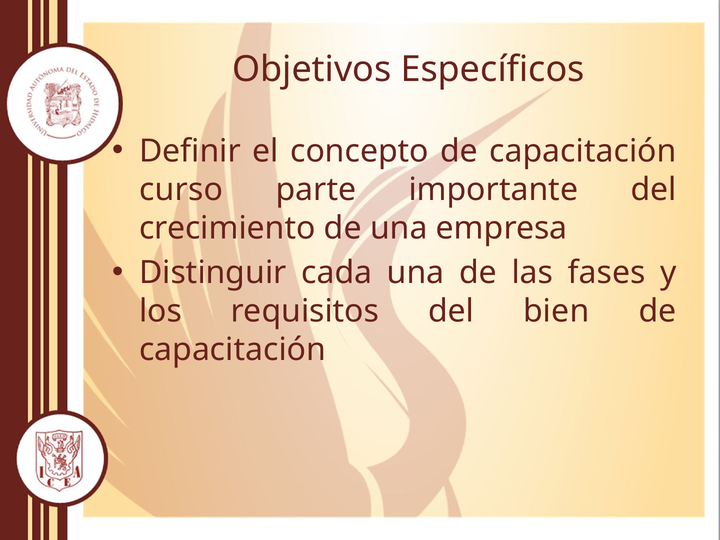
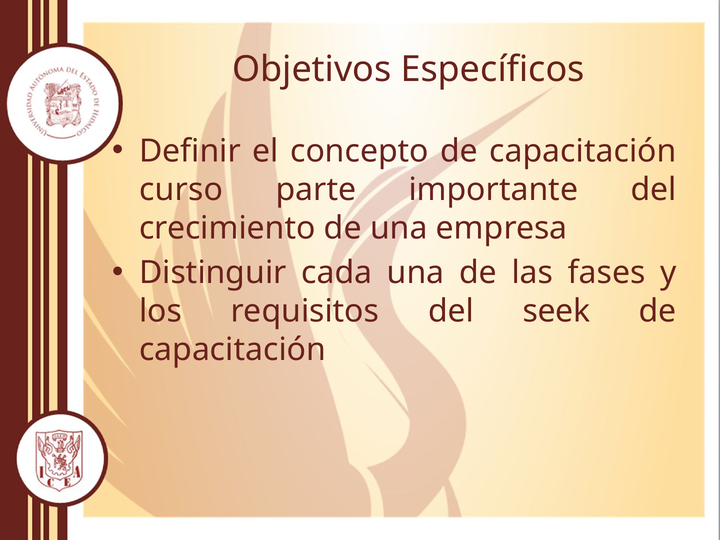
bien: bien -> seek
